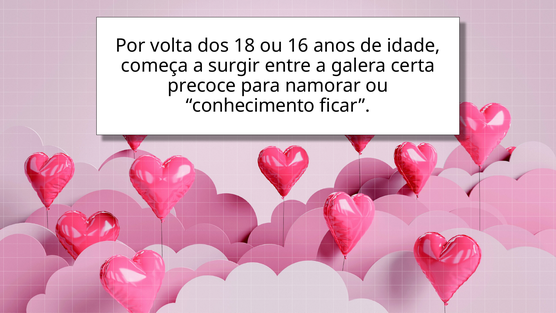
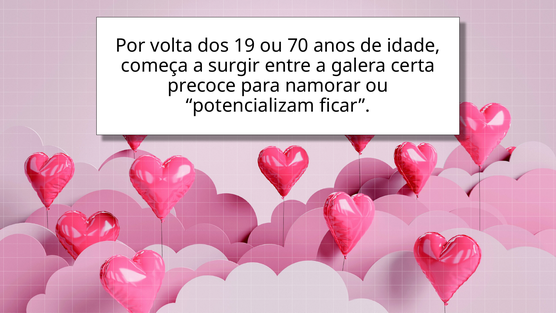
18: 18 -> 19
16: 16 -> 70
conhecimento: conhecimento -> potencializam
